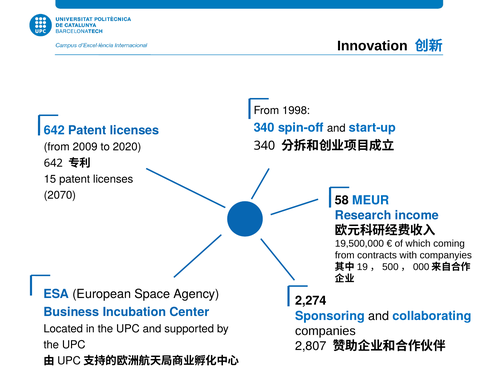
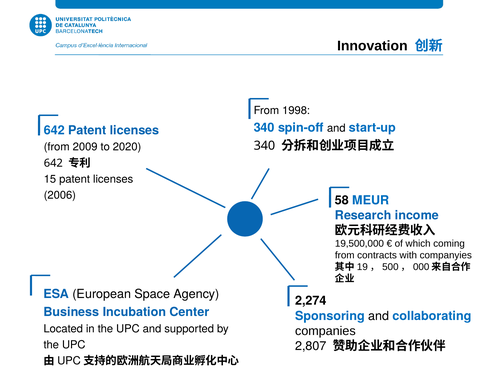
2070: 2070 -> 2006
